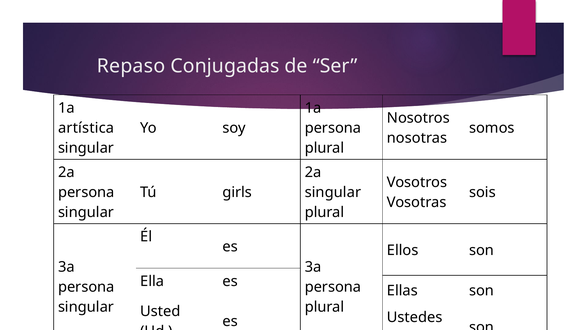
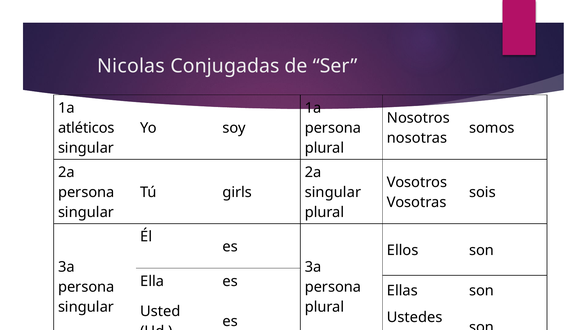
Repaso: Repaso -> Nicolas
artística: artística -> atléticos
